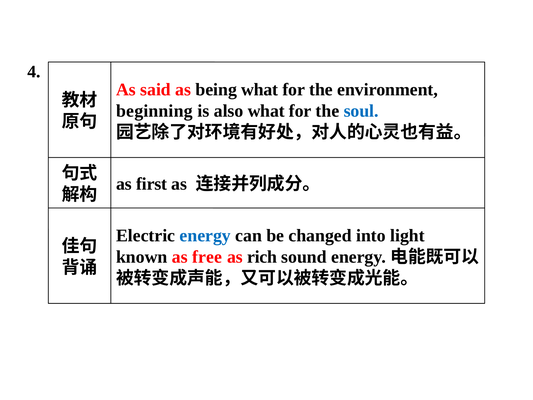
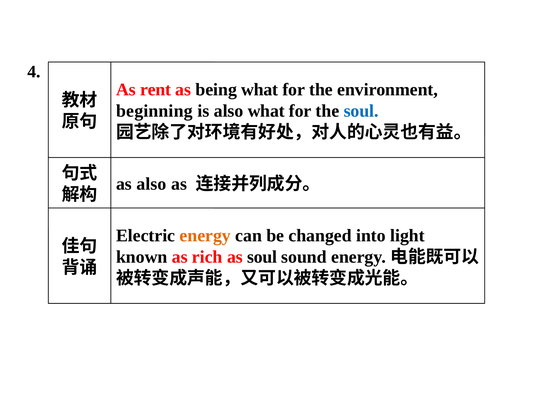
said: said -> rent
as first: first -> also
energy colour: blue -> orange
free: free -> rich
as rich: rich -> soul
